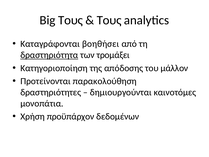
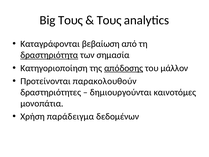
βοηθήσει: βοηθήσει -> βεβαίωση
τρομάξει: τρομάξει -> σημασία
απόδοσης underline: none -> present
παρακολούθηση: παρακολούθηση -> παρακολουθούν
προϋπάρχον: προϋπάρχον -> παράδειγμα
